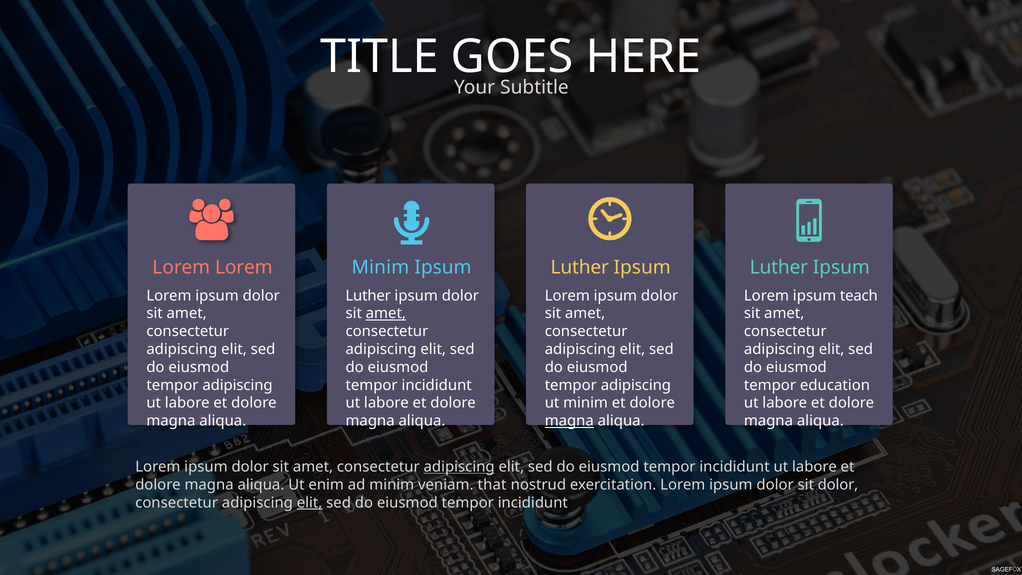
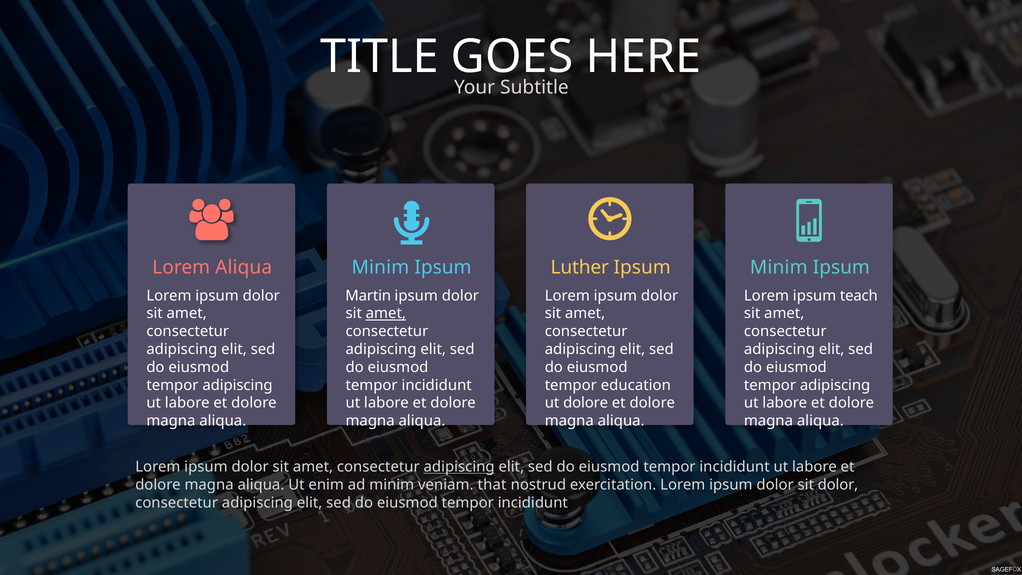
Lorem at (244, 267): Lorem -> Aliqua
Luther at (779, 267): Luther -> Minim
Luther at (368, 296): Luther -> Martin
adipiscing at (636, 385): adipiscing -> education
education at (835, 385): education -> adipiscing
ut minim: minim -> dolore
magna at (569, 421) underline: present -> none
elit at (310, 503) underline: present -> none
